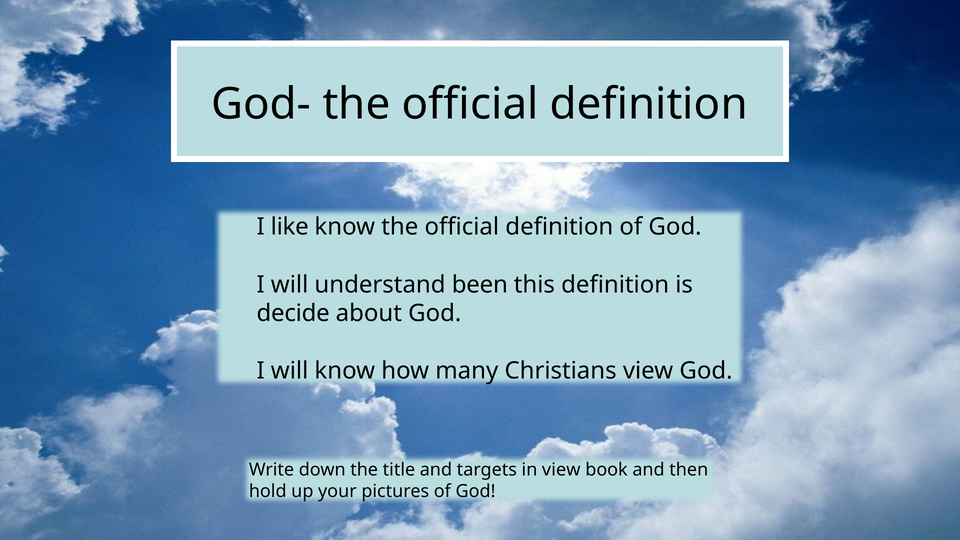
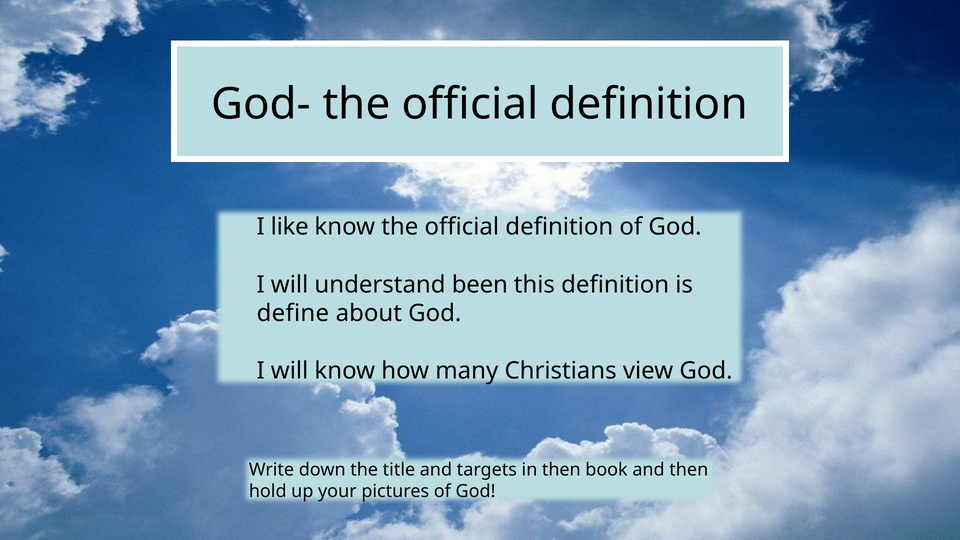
decide: decide -> define
in view: view -> then
